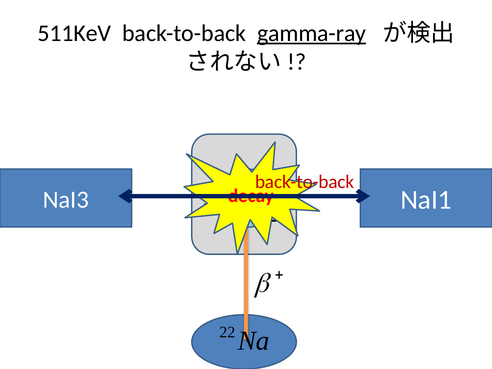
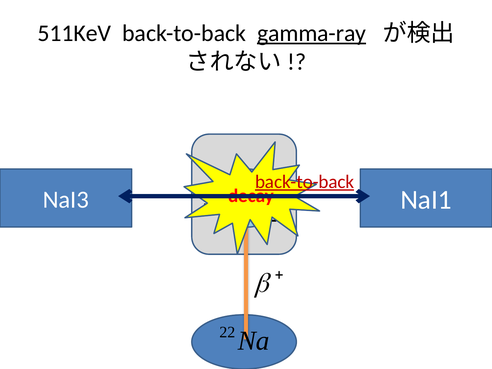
back-to-back at (305, 182) underline: none -> present
